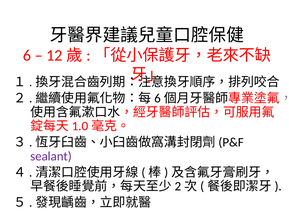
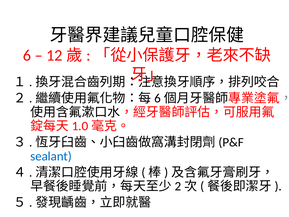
sealant colour: purple -> blue
